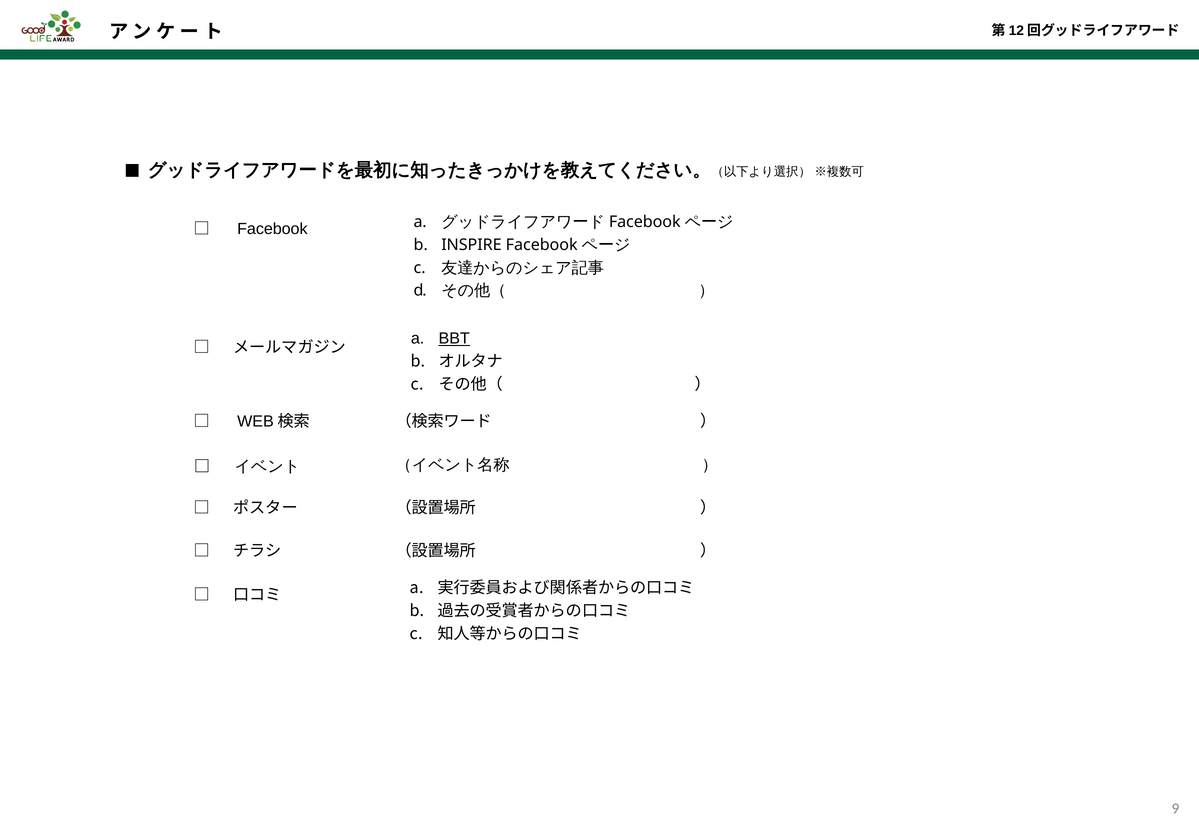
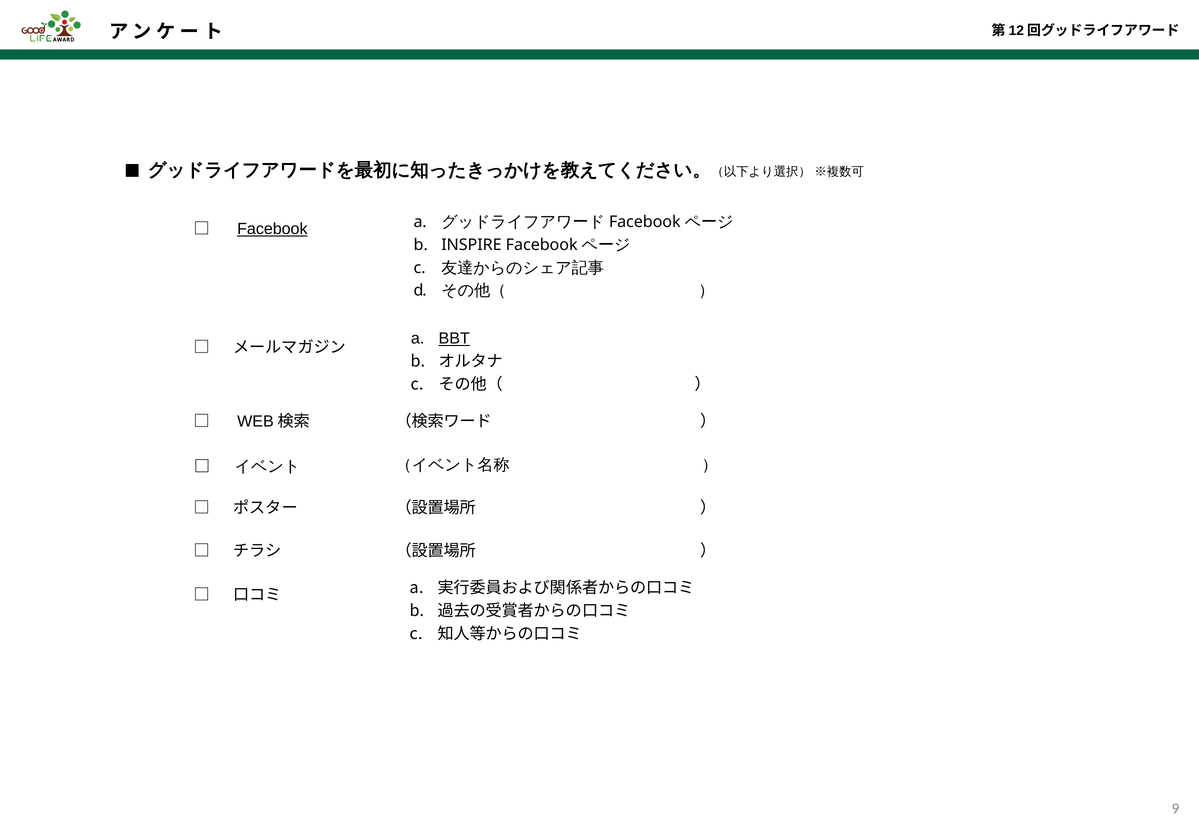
Facebook underline: none -> present
